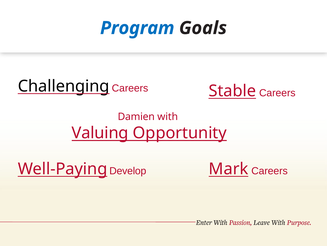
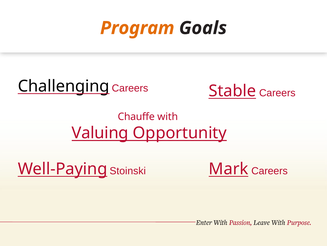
Program colour: blue -> orange
Damien: Damien -> Chauffe
Develop: Develop -> Stoinski
